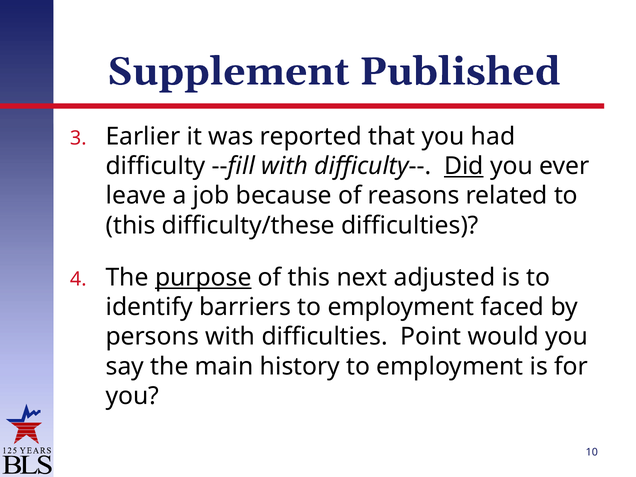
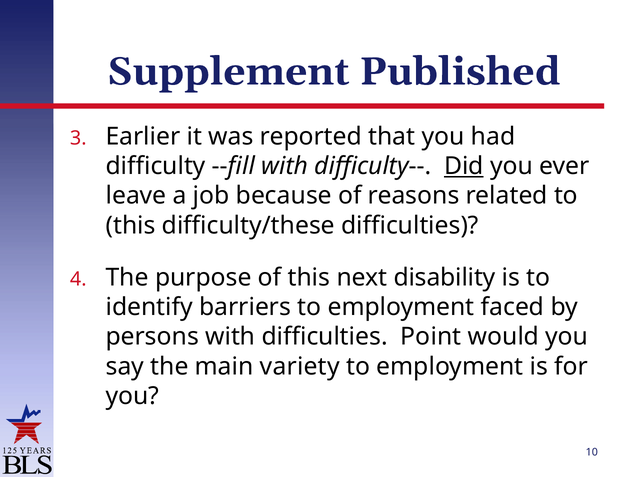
purpose underline: present -> none
adjusted: adjusted -> disability
history: history -> variety
